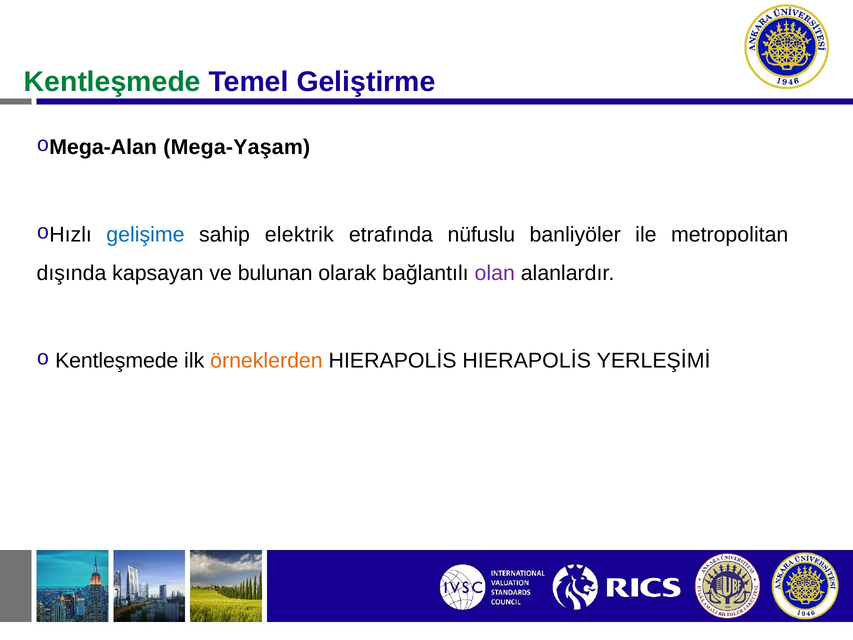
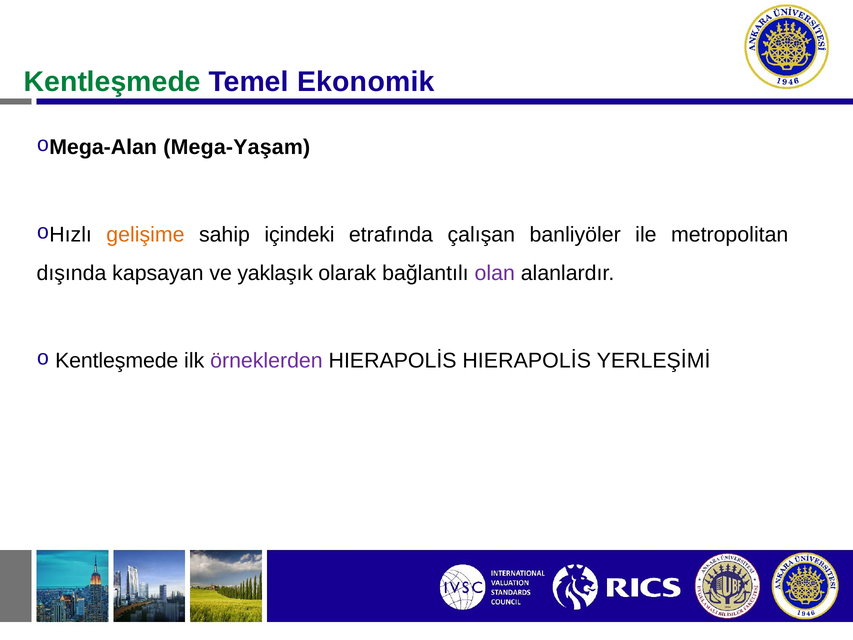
Geliştirme: Geliştirme -> Ekonomik
gelişime colour: blue -> orange
elektrik: elektrik -> içindeki
nüfuslu: nüfuslu -> çalışan
bulunan: bulunan -> yaklaşık
örneklerden colour: orange -> purple
